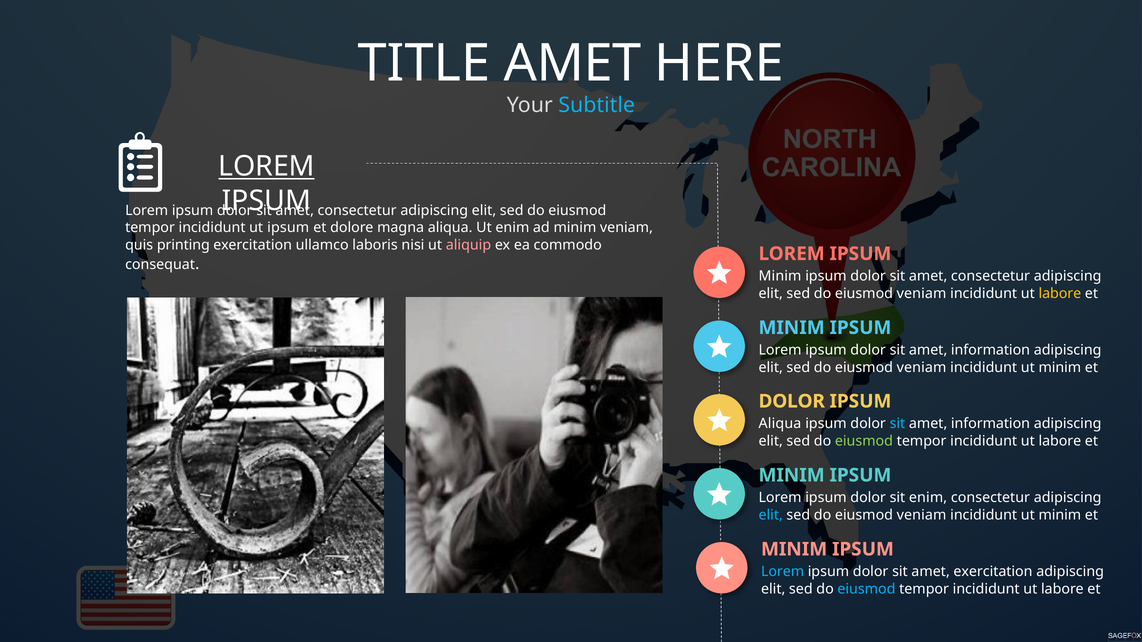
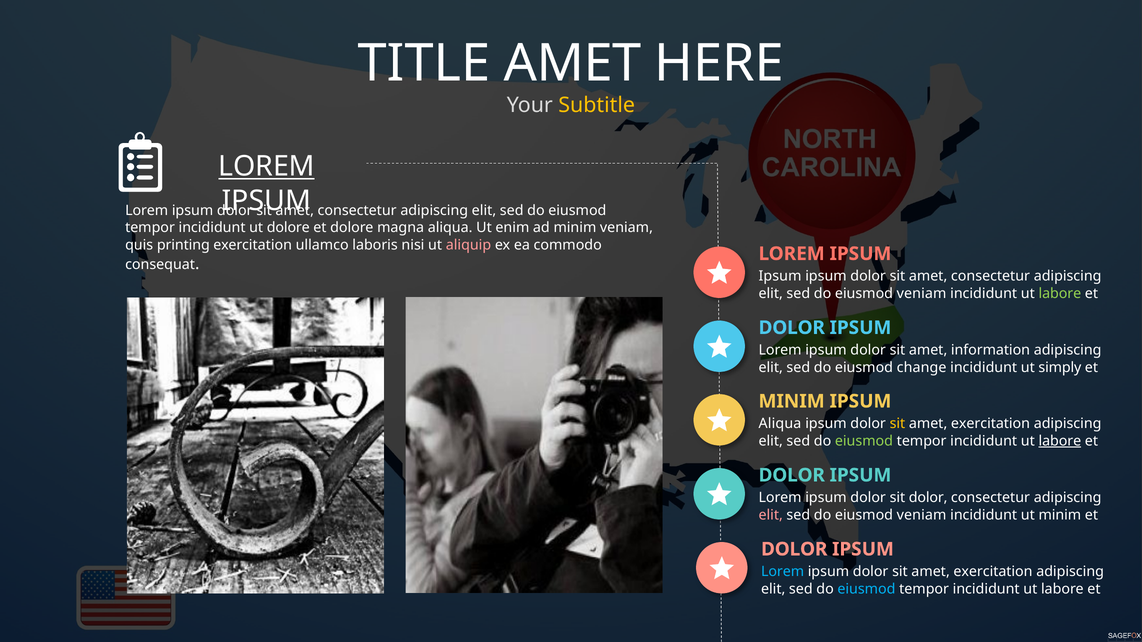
Subtitle colour: light blue -> yellow
ut ipsum: ipsum -> dolore
Minim at (780, 276): Minim -> Ipsum
labore at (1060, 294) colour: yellow -> light green
MINIM at (792, 328): MINIM -> DOLOR
veniam at (922, 368): veniam -> change
minim at (1060, 368): minim -> simply
DOLOR at (792, 401): DOLOR -> MINIM
sit at (897, 424) colour: light blue -> yellow
information at (990, 424): information -> exercitation
labore at (1060, 441) underline: none -> present
MINIM at (792, 475): MINIM -> DOLOR
sit enim: enim -> dolor
elit at (771, 515) colour: light blue -> pink
MINIM at (794, 549): MINIM -> DOLOR
